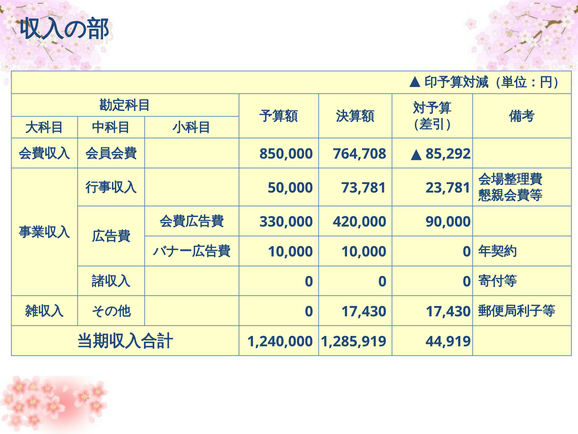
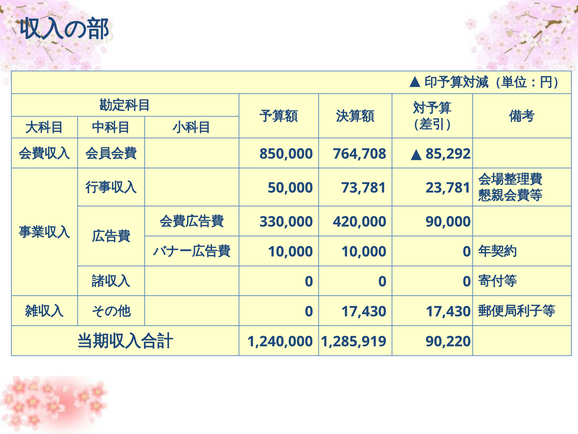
44,919: 44,919 -> 90,220
